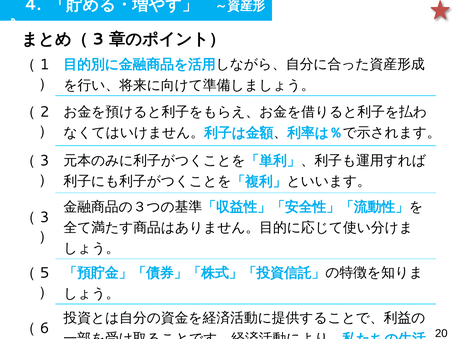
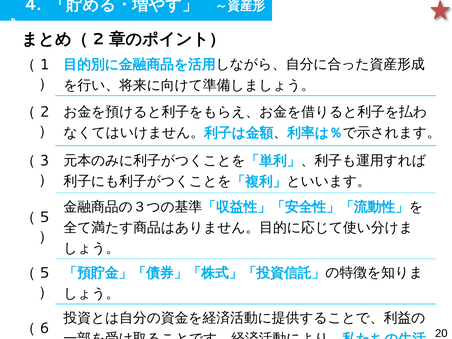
3 at (98, 39): 3 -> 2
3 at (45, 217): 3 -> 5
